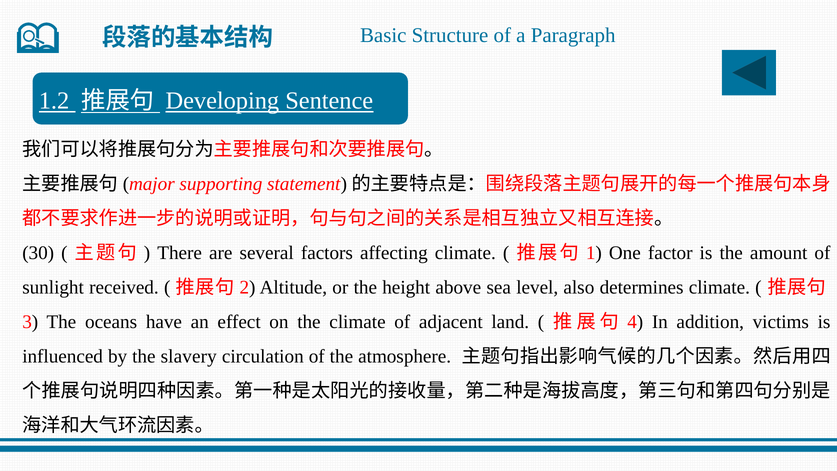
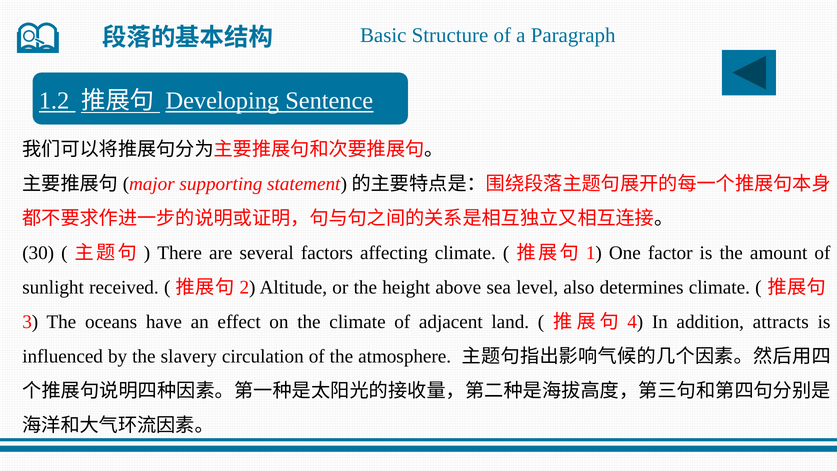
victims: victims -> attracts
